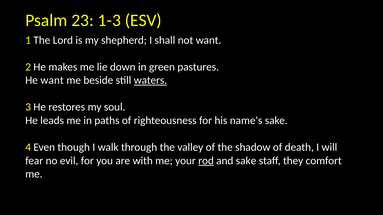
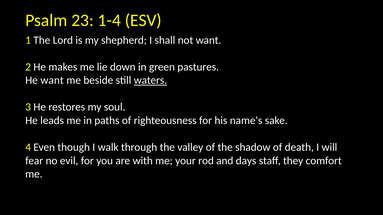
1-3: 1-3 -> 1-4
rod underline: present -> none
and sake: sake -> days
